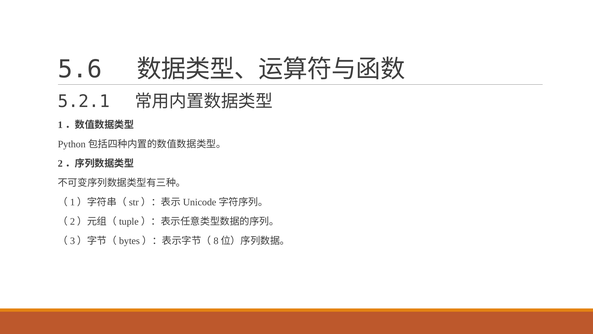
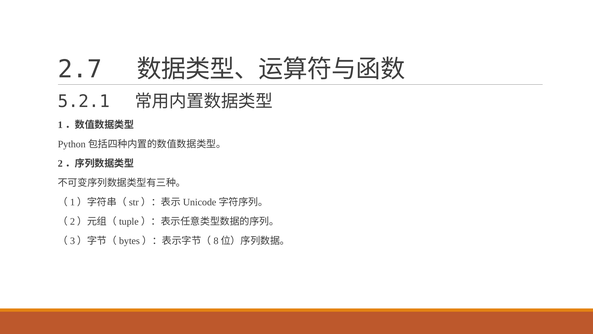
5.6: 5.6 -> 2.7
